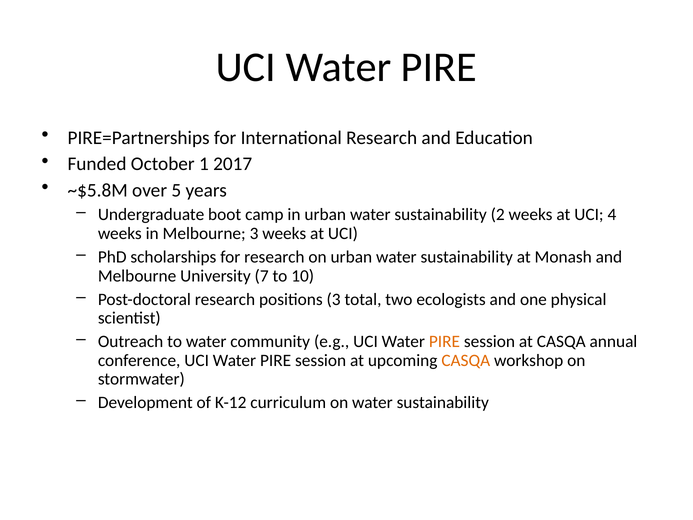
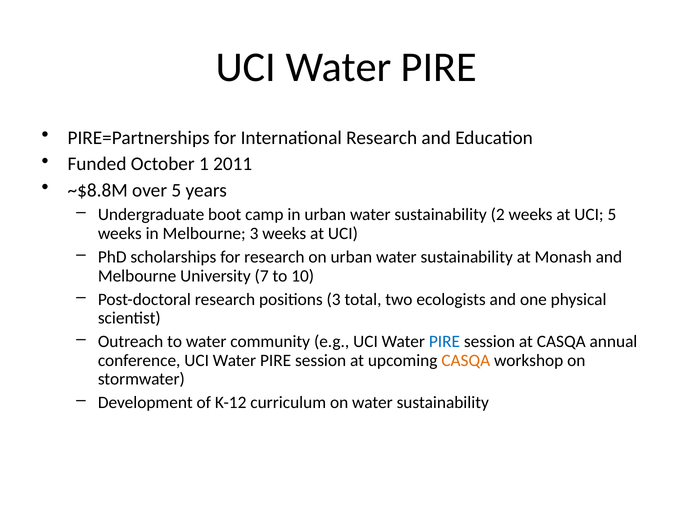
2017: 2017 -> 2011
~$5.8M: ~$5.8M -> ~$8.8M
UCI 4: 4 -> 5
PIRE at (444, 342) colour: orange -> blue
